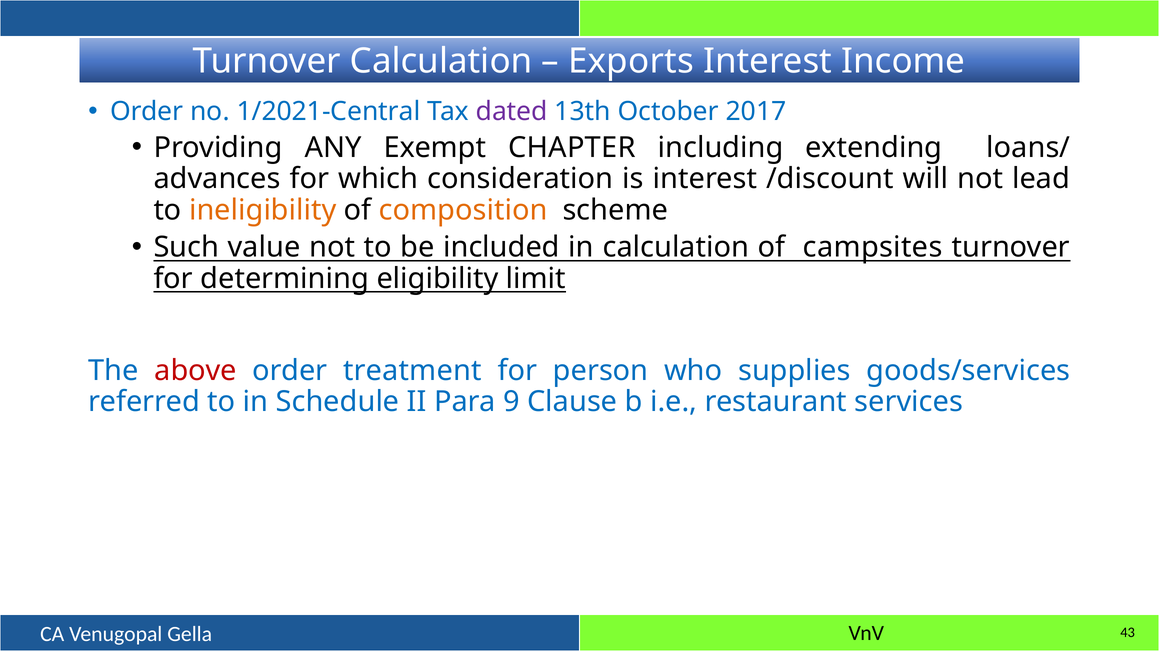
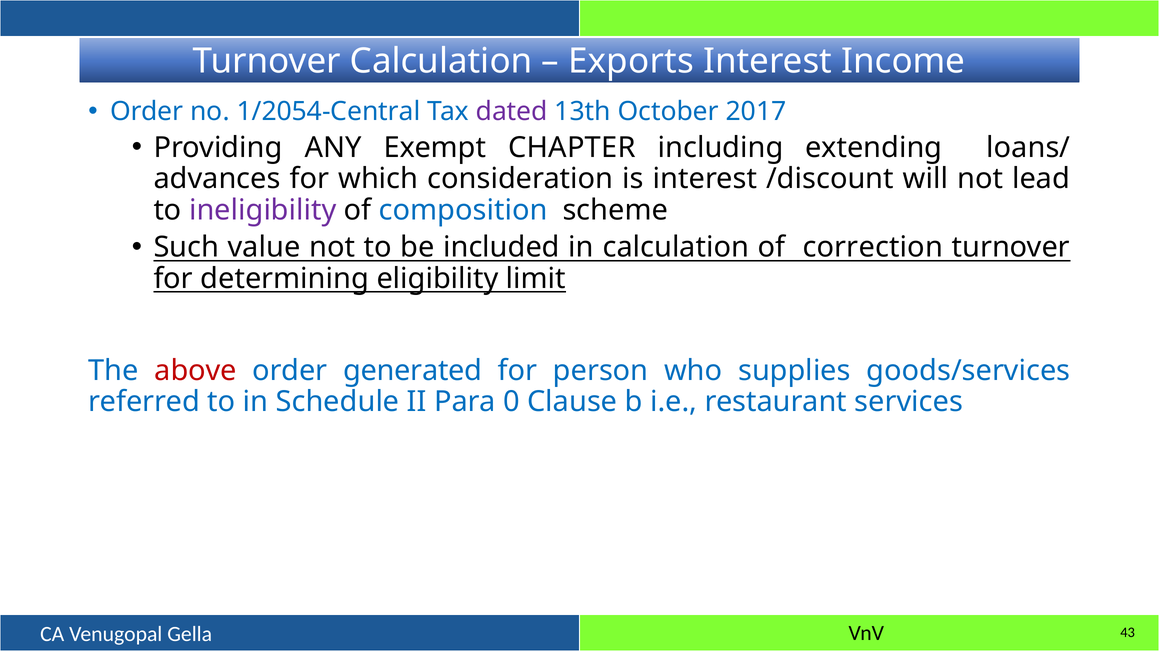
1/2021-Central: 1/2021-Central -> 1/2054-Central
ineligibility colour: orange -> purple
composition colour: orange -> blue
campsites: campsites -> correction
treatment: treatment -> generated
9: 9 -> 0
